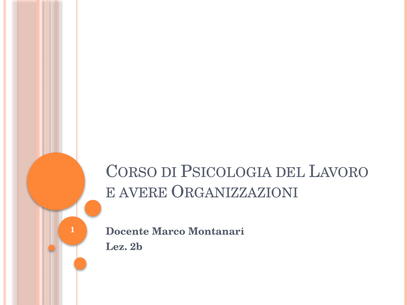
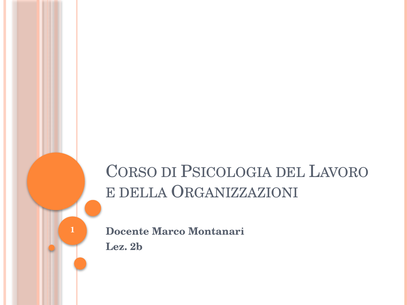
AVERE: AVERE -> DELLA
